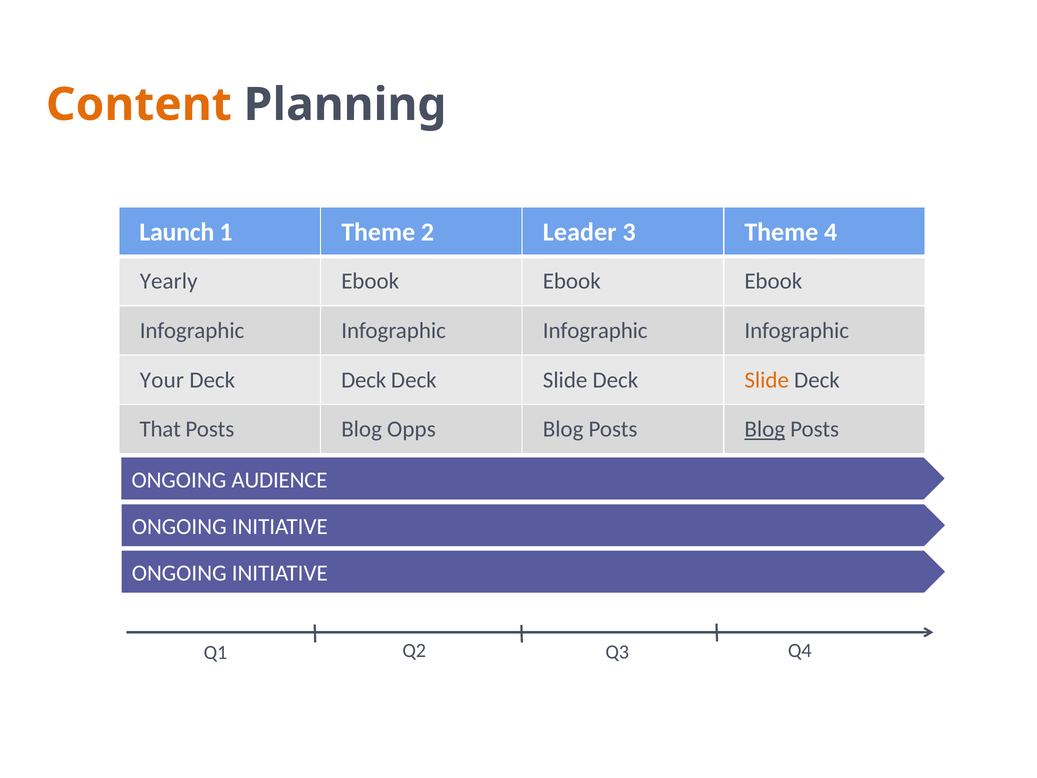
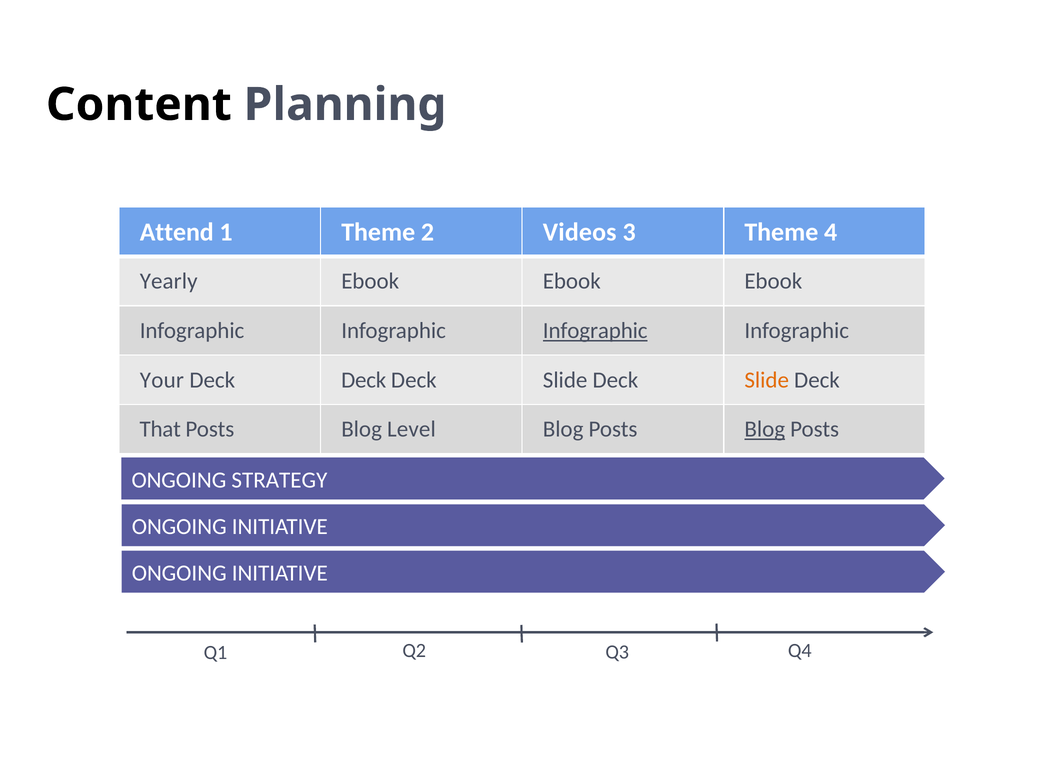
Content colour: orange -> black
Launch: Launch -> Attend
Leader: Leader -> Videos
Infographic at (595, 331) underline: none -> present
Opps: Opps -> Level
AUDIENCE: AUDIENCE -> STRATEGY
